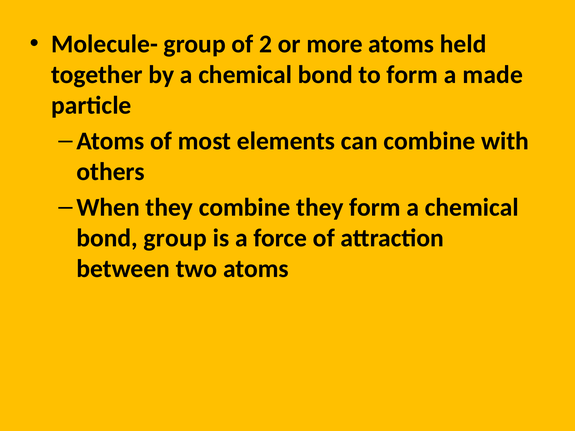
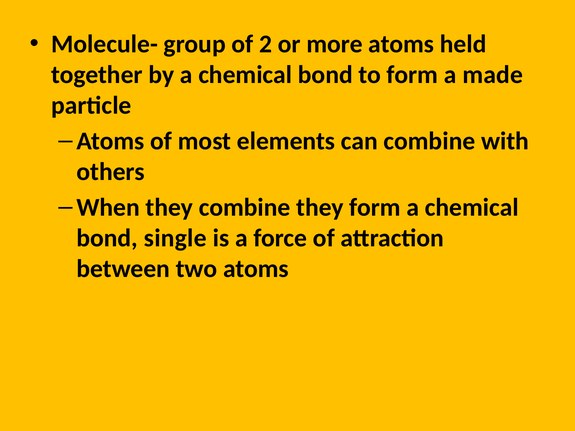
bond group: group -> single
